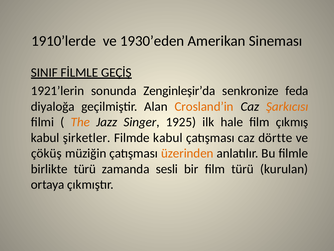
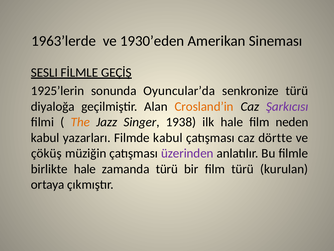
1910’lerde: 1910’lerde -> 1963’lerde
SINIF: SINIF -> SESLI
1921’lerin: 1921’lerin -> 1925’lerin
Zenginleşir’da: Zenginleşir’da -> Oyuncular’da
senkronize feda: feda -> türü
Şarkıcısı colour: orange -> purple
1925: 1925 -> 1938
çıkmış: çıkmış -> neden
şirketler: şirketler -> yazarları
üzerinden colour: orange -> purple
birlikte türü: türü -> hale
zamanda sesli: sesli -> türü
